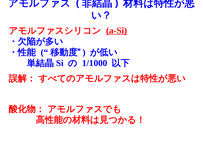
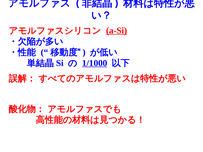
1/1000 underline: none -> present
